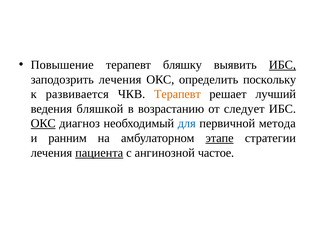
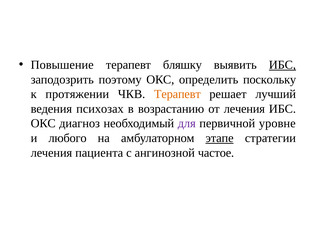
заподозрить лечения: лечения -> поэтому
развивается: развивается -> протяжении
бляшкой: бляшкой -> психозах
от следует: следует -> лечения
ОКС at (43, 124) underline: present -> none
для colour: blue -> purple
метода: метода -> уровне
ранним: ранним -> любого
пациента underline: present -> none
